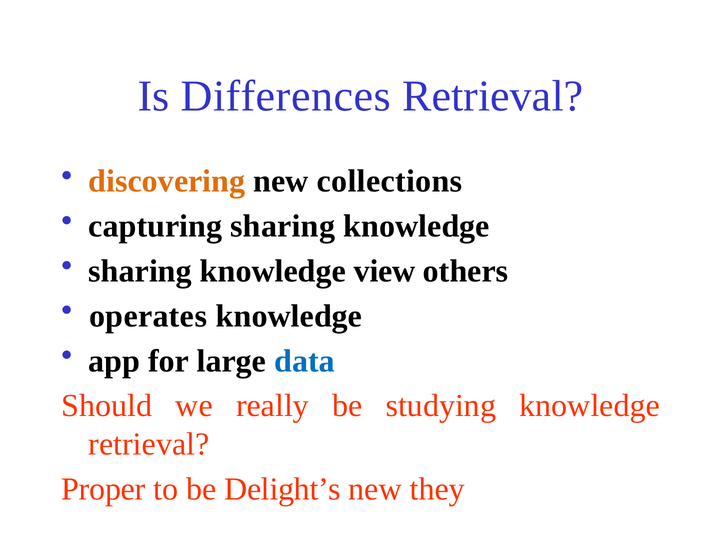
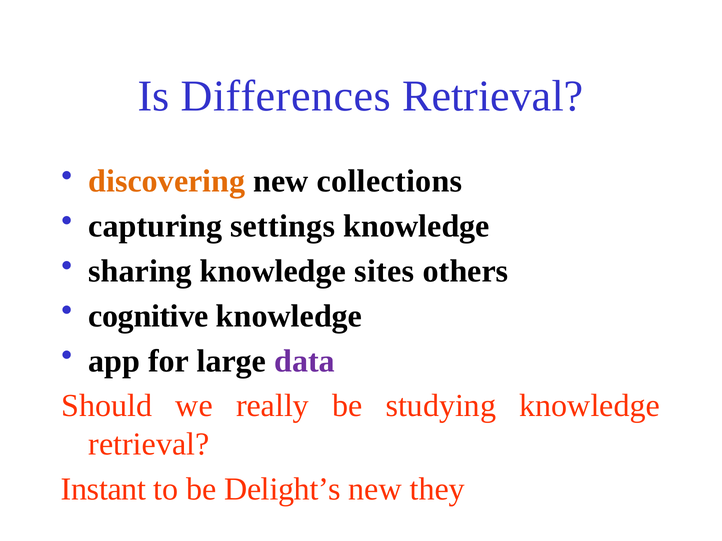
capturing sharing: sharing -> settings
view: view -> sites
operates: operates -> cognitive
data colour: blue -> purple
Proper: Proper -> Instant
